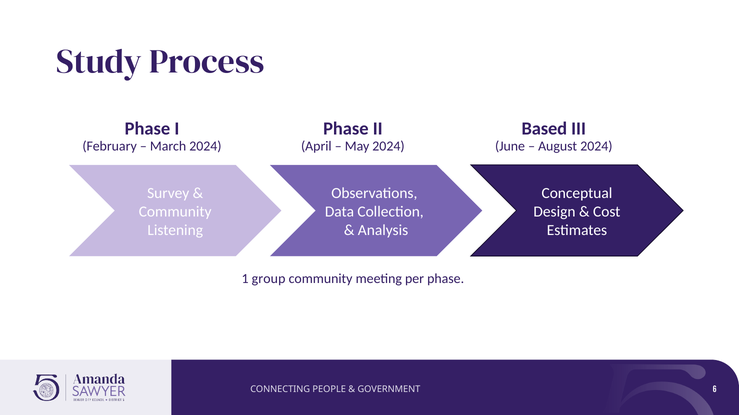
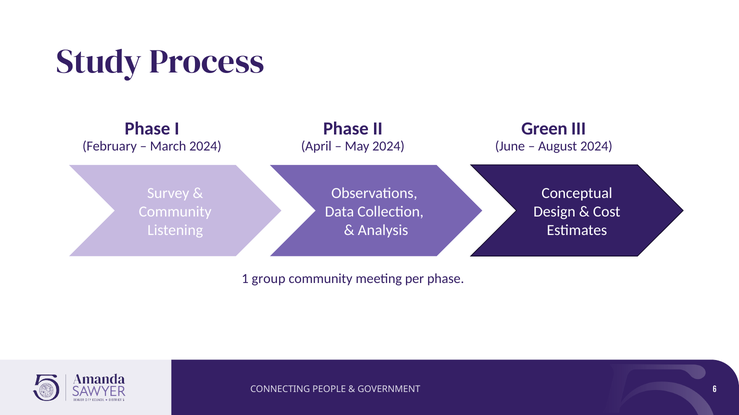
Based: Based -> Green
